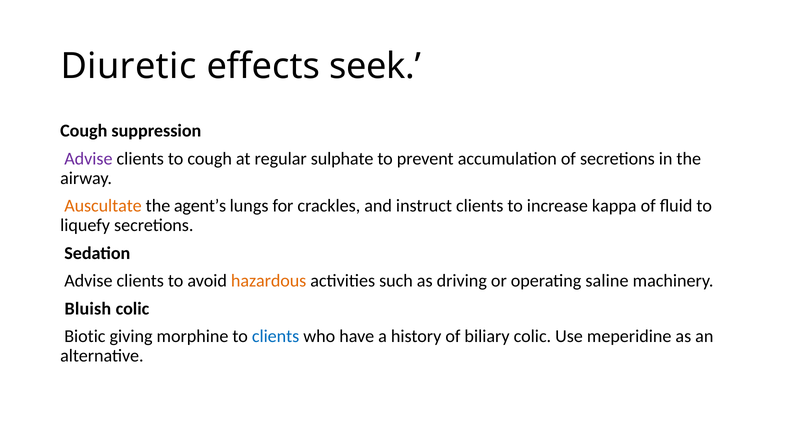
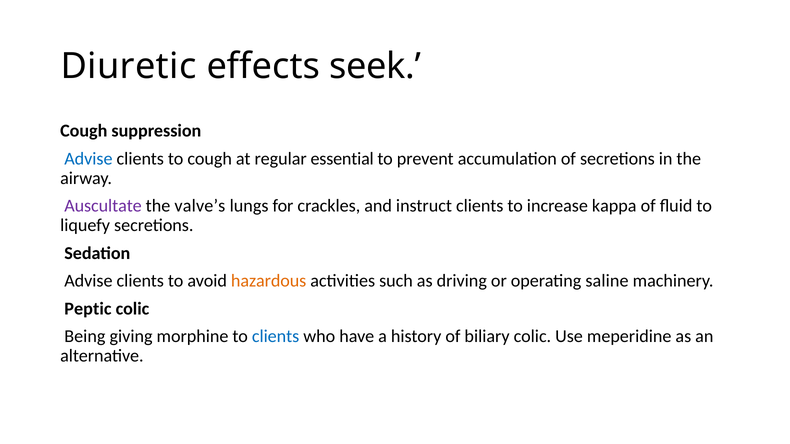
Advise at (88, 159) colour: purple -> blue
sulphate: sulphate -> essential
Auscultate colour: orange -> purple
agent’s: agent’s -> valve’s
Bluish: Bluish -> Peptic
Biotic: Biotic -> Being
